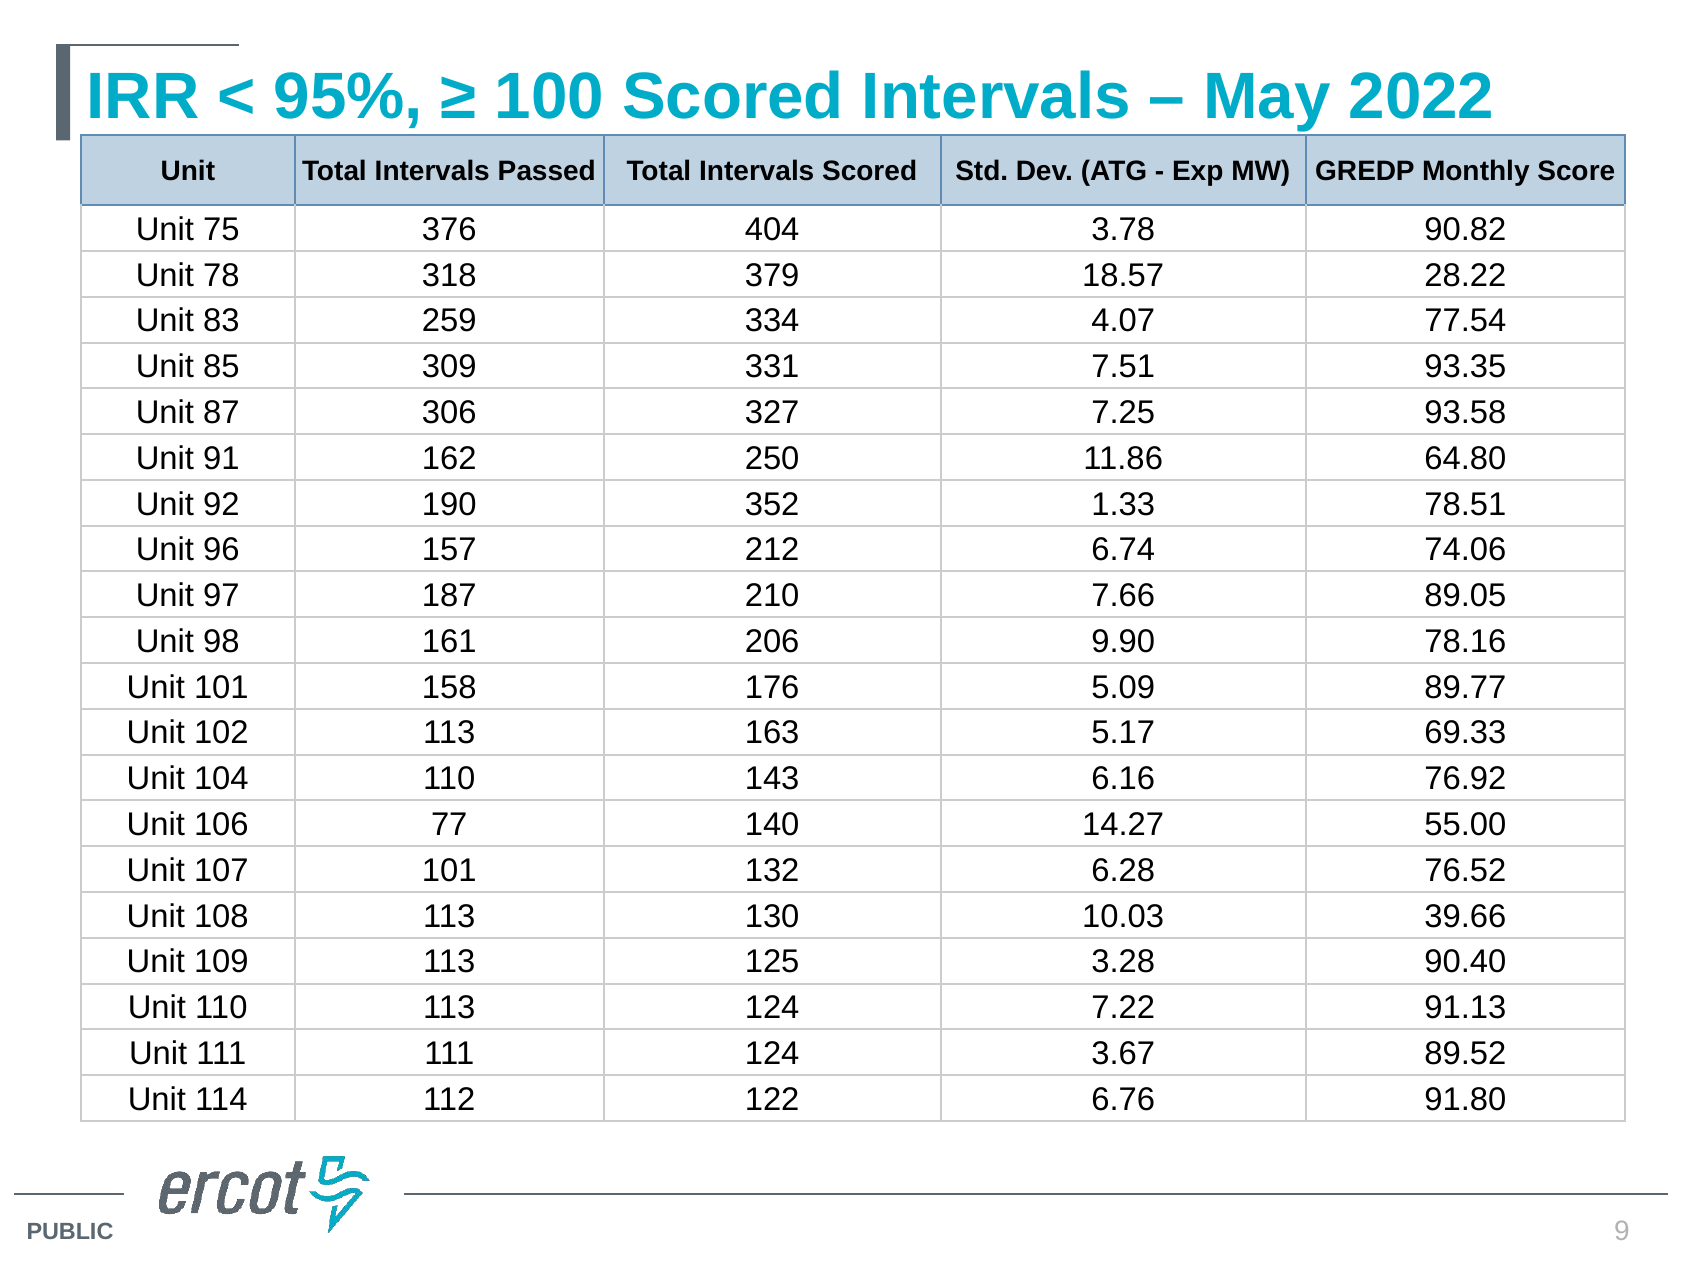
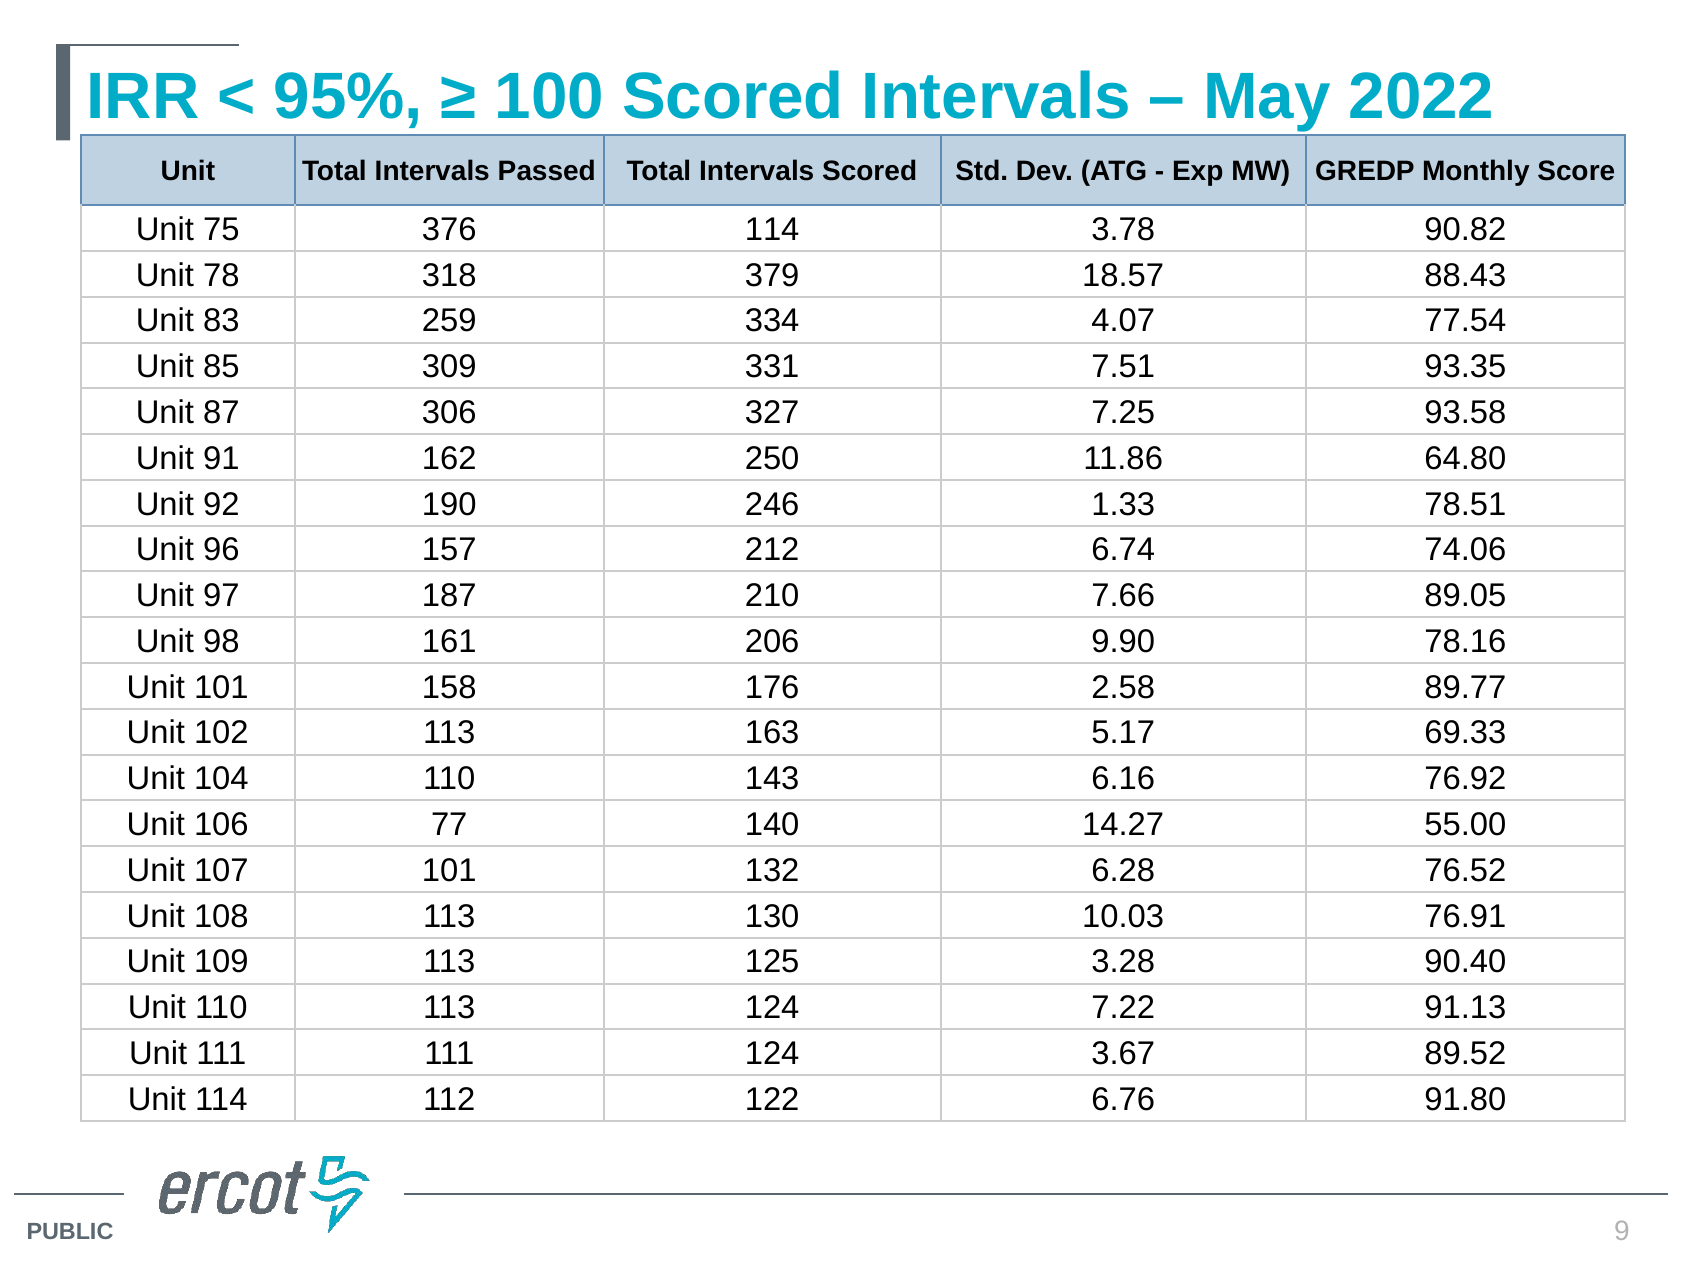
376 404: 404 -> 114
28.22: 28.22 -> 88.43
352: 352 -> 246
5.09: 5.09 -> 2.58
39.66: 39.66 -> 76.91
